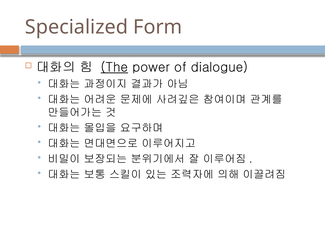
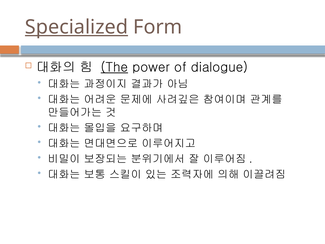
Specialized underline: none -> present
